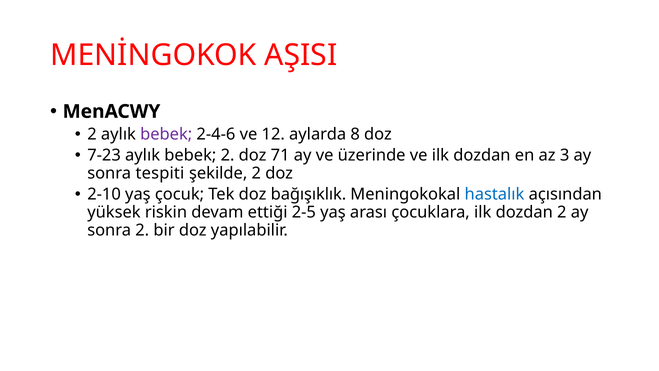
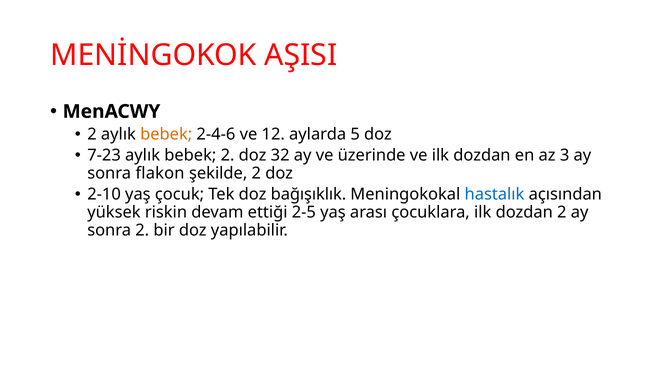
bebek at (166, 134) colour: purple -> orange
8: 8 -> 5
71: 71 -> 32
tespiti: tespiti -> flakon
